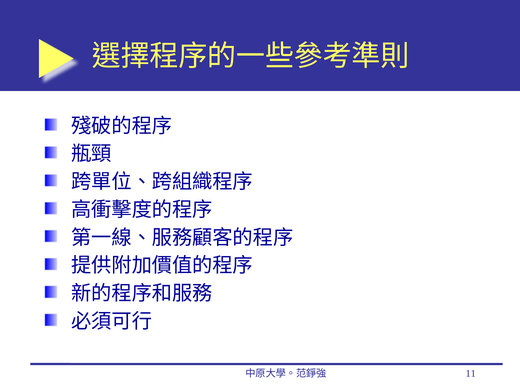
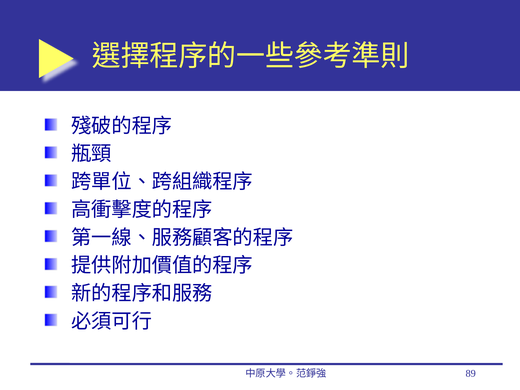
11: 11 -> 89
